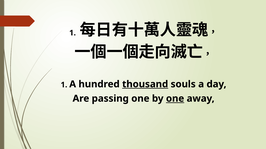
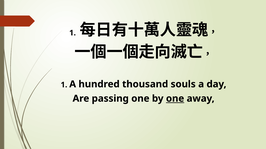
thousand underline: present -> none
